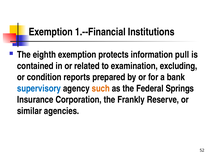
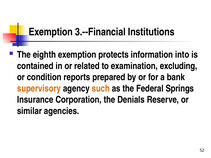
1.--Financial: 1.--Financial -> 3.--Financial
pull: pull -> into
supervisory colour: blue -> orange
Frankly: Frankly -> Denials
